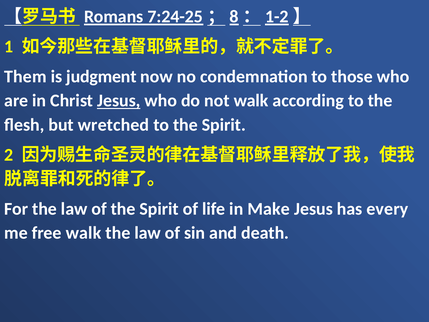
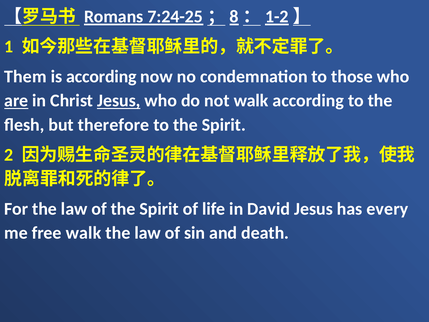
is judgment: judgment -> according
are underline: none -> present
wretched: wretched -> therefore
Make: Make -> David
